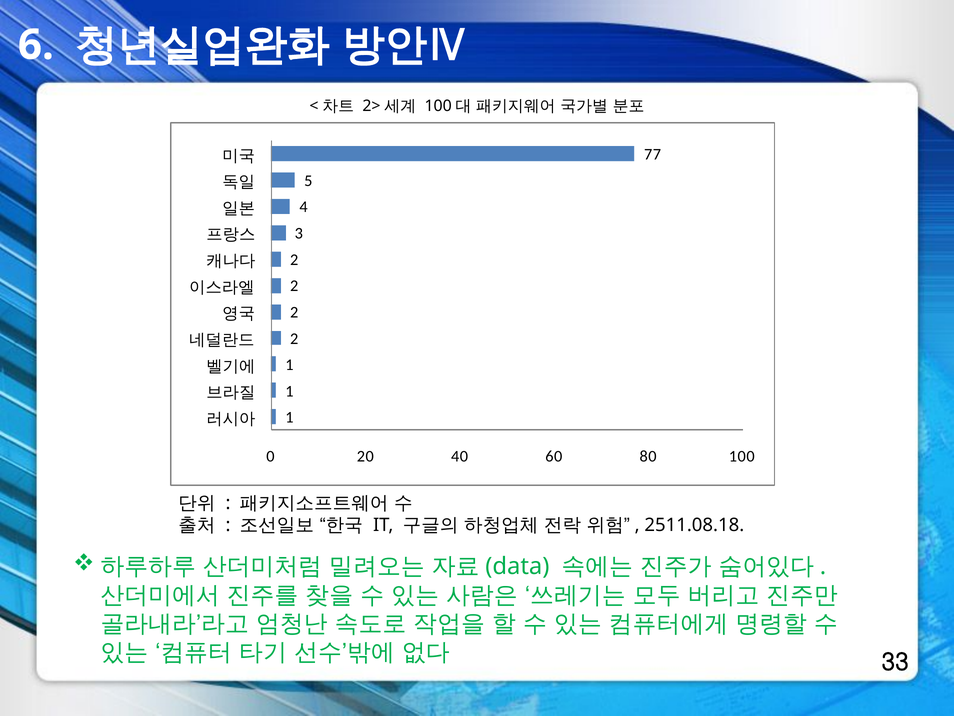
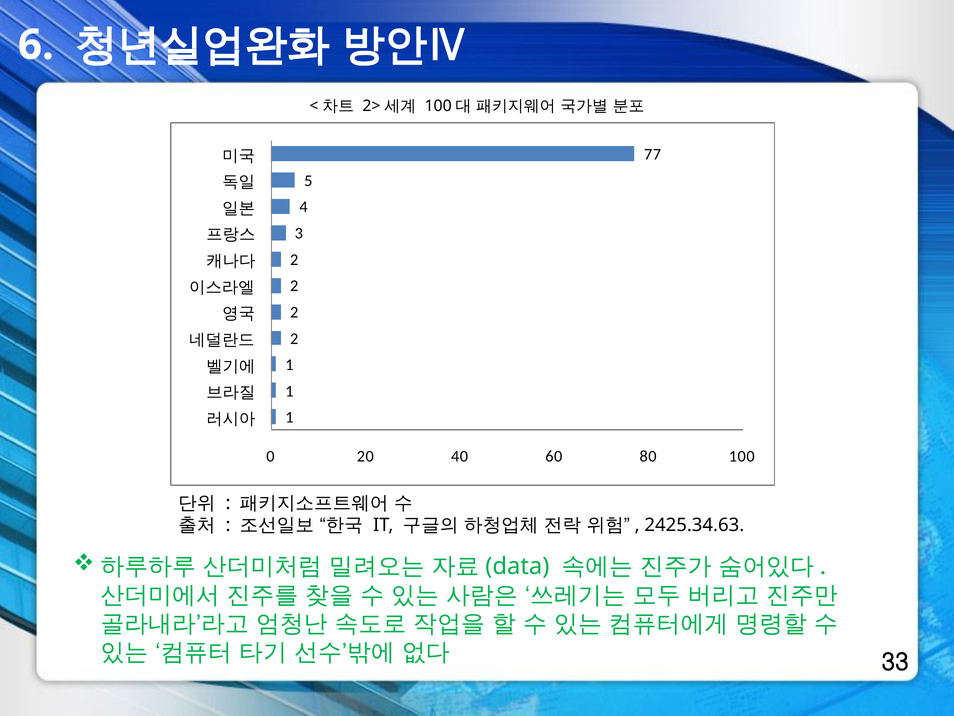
2511.08.18: 2511.08.18 -> 2425.34.63
